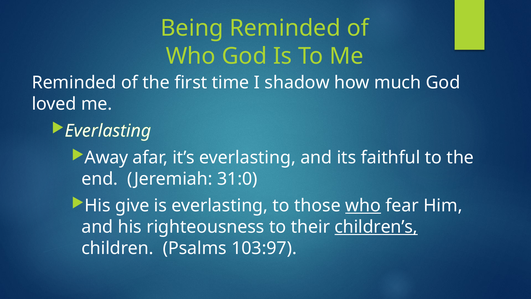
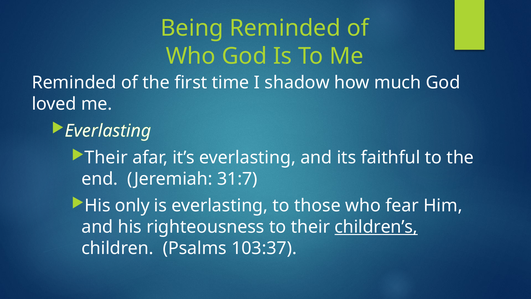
Away at (106, 157): Away -> Their
31:0: 31:0 -> 31:7
give: give -> only
who at (363, 205) underline: present -> none
103:97: 103:97 -> 103:37
